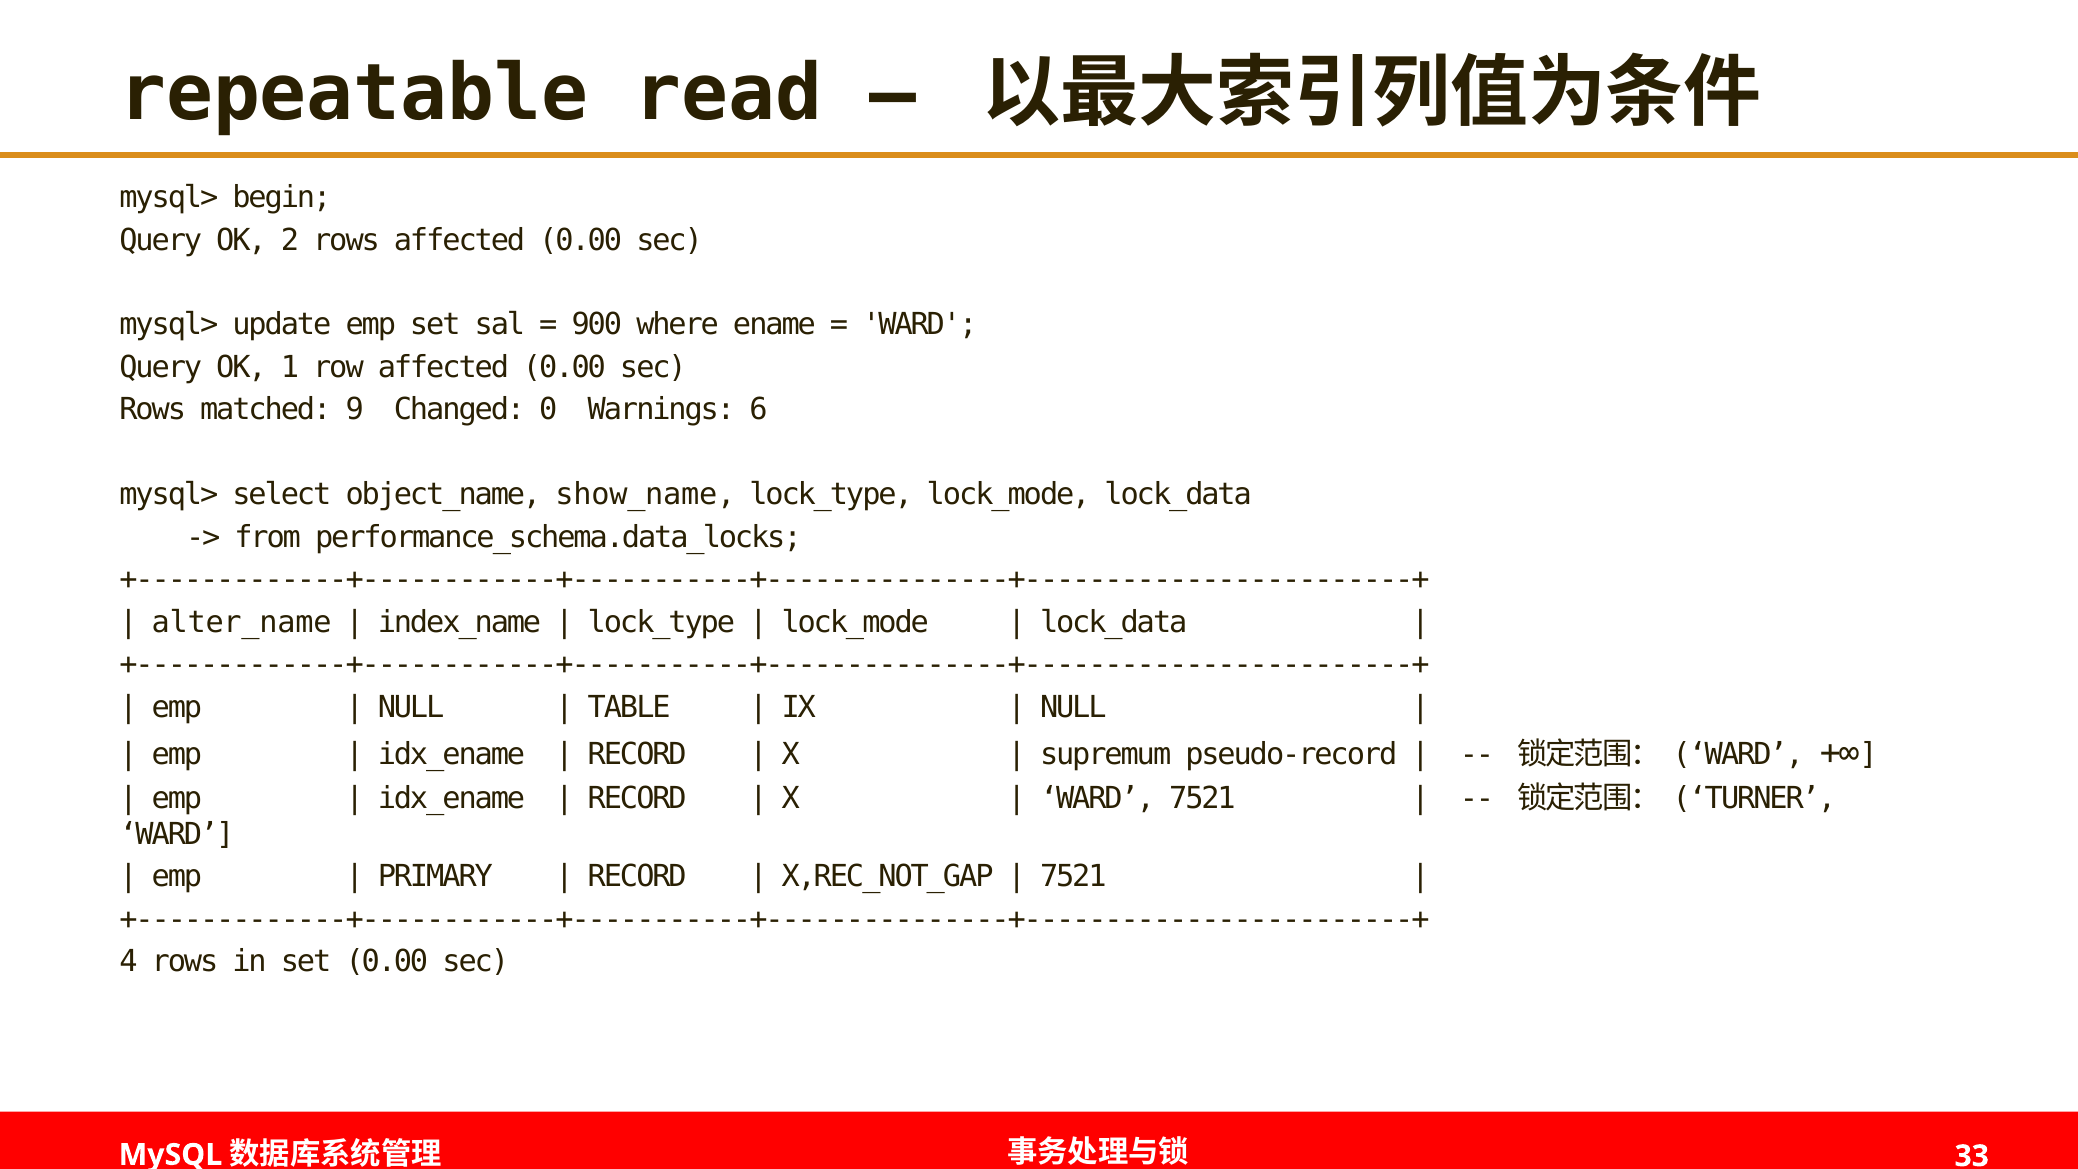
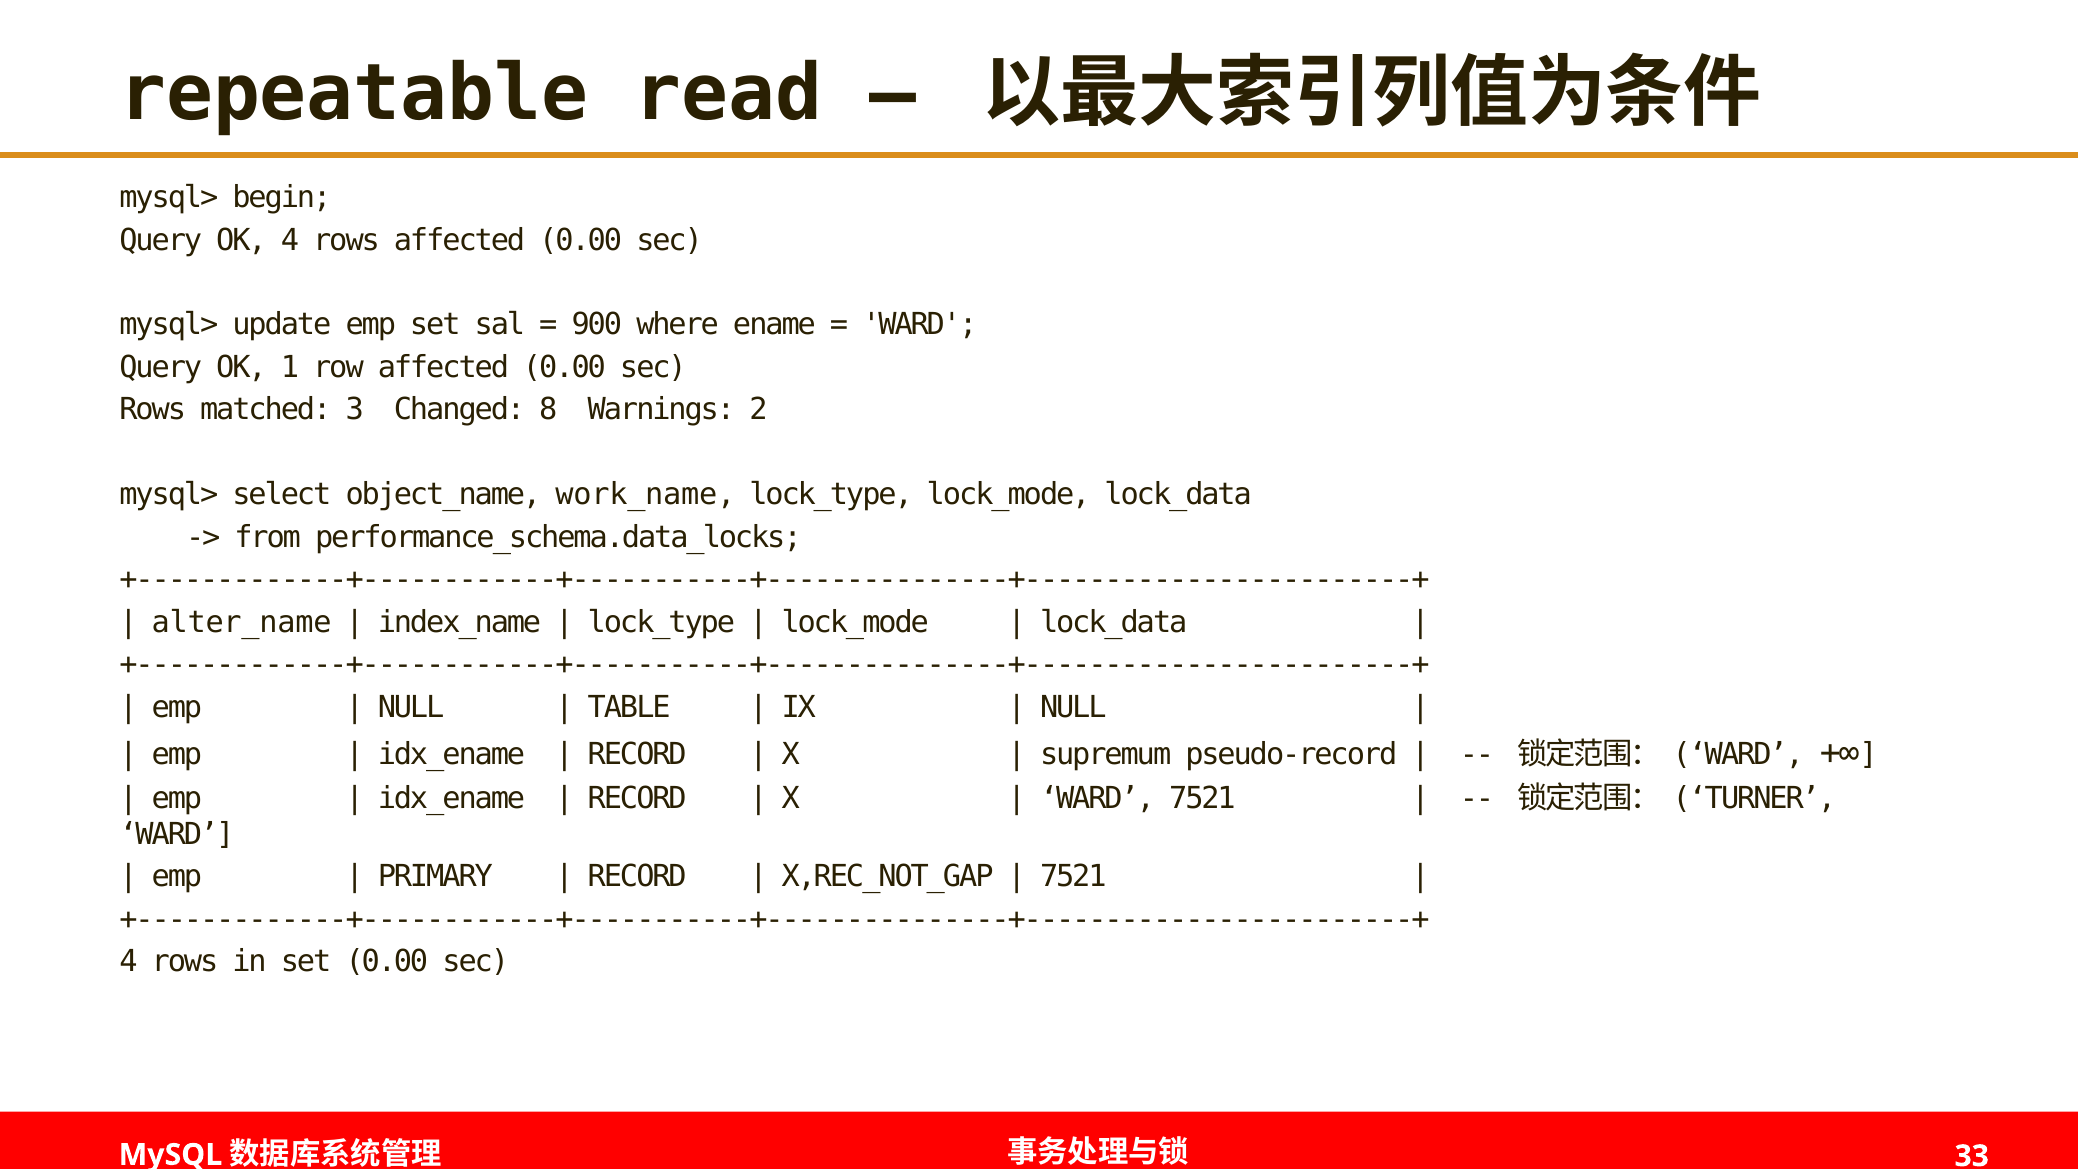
OK 2: 2 -> 4
9: 9 -> 3
0: 0 -> 8
6: 6 -> 2
show_name: show_name -> work_name
